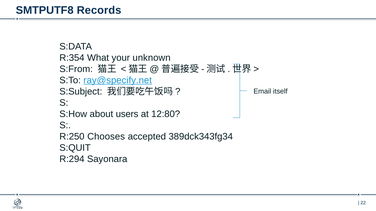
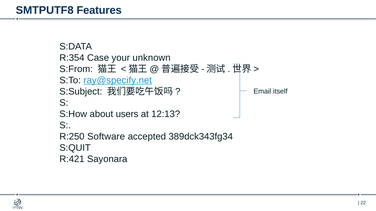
Records: Records -> Features
What: What -> Case
12:80: 12:80 -> 12:13
Chooses: Chooses -> Software
R:294: R:294 -> R:421
